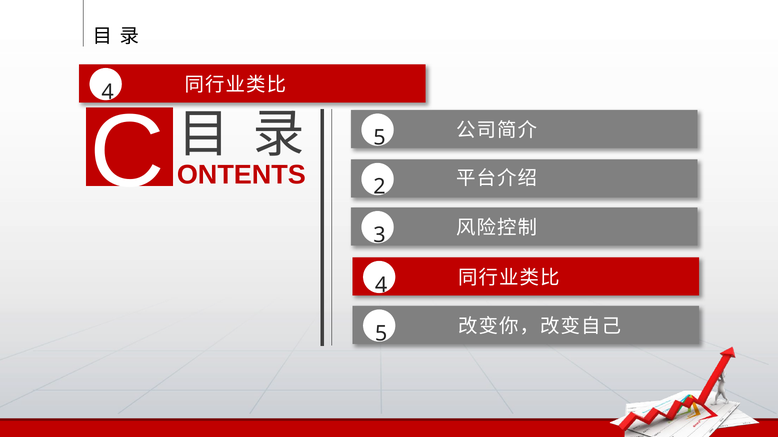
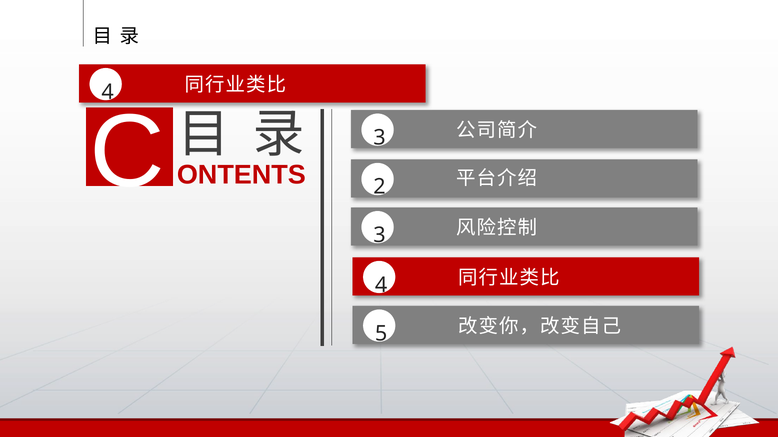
C 5: 5 -> 3
